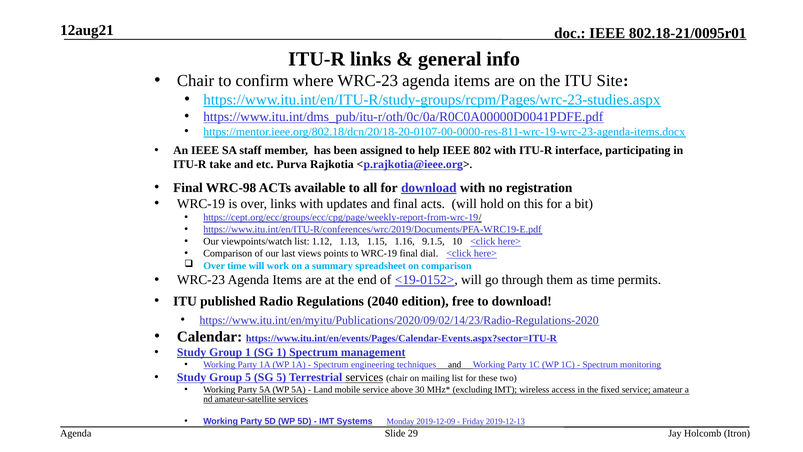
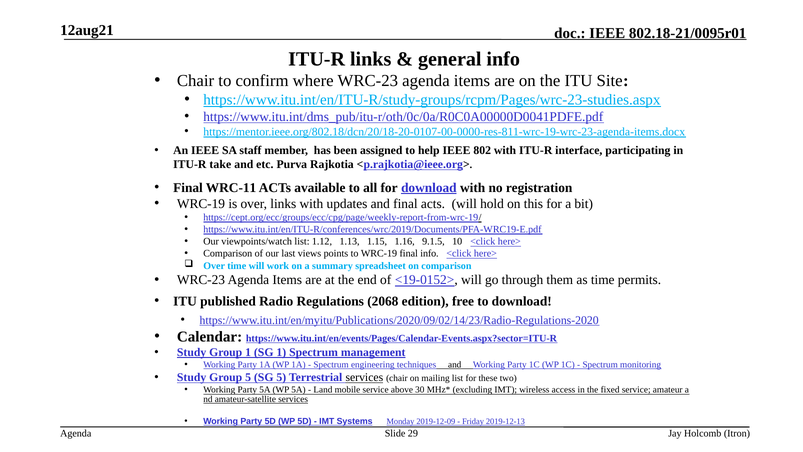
WRC-98: WRC-98 -> WRC-11
final dial: dial -> info
2040: 2040 -> 2068
